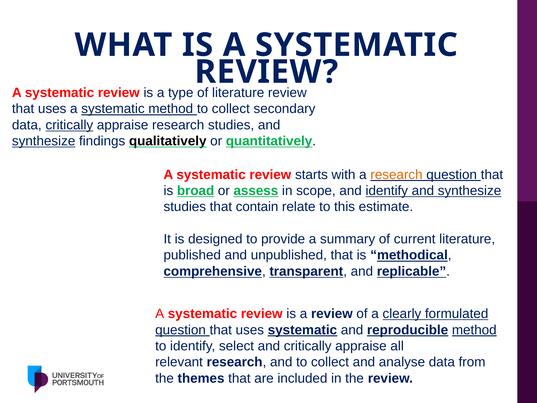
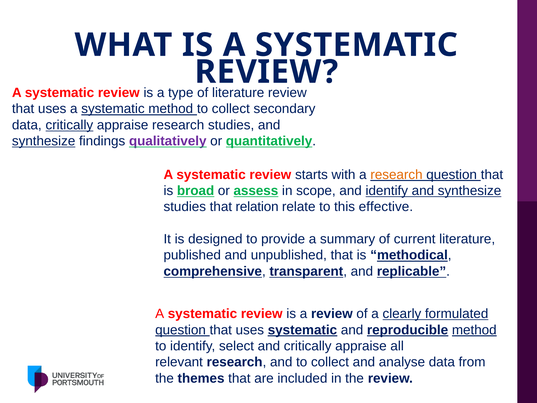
qualitatively colour: black -> purple
contain: contain -> relation
estimate: estimate -> effective
